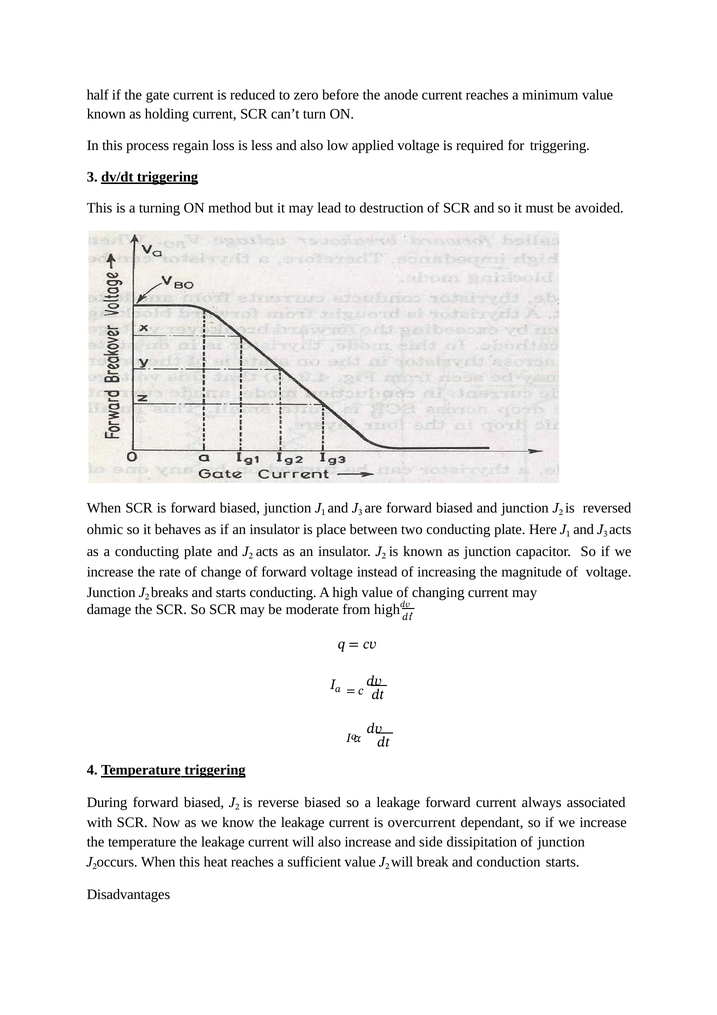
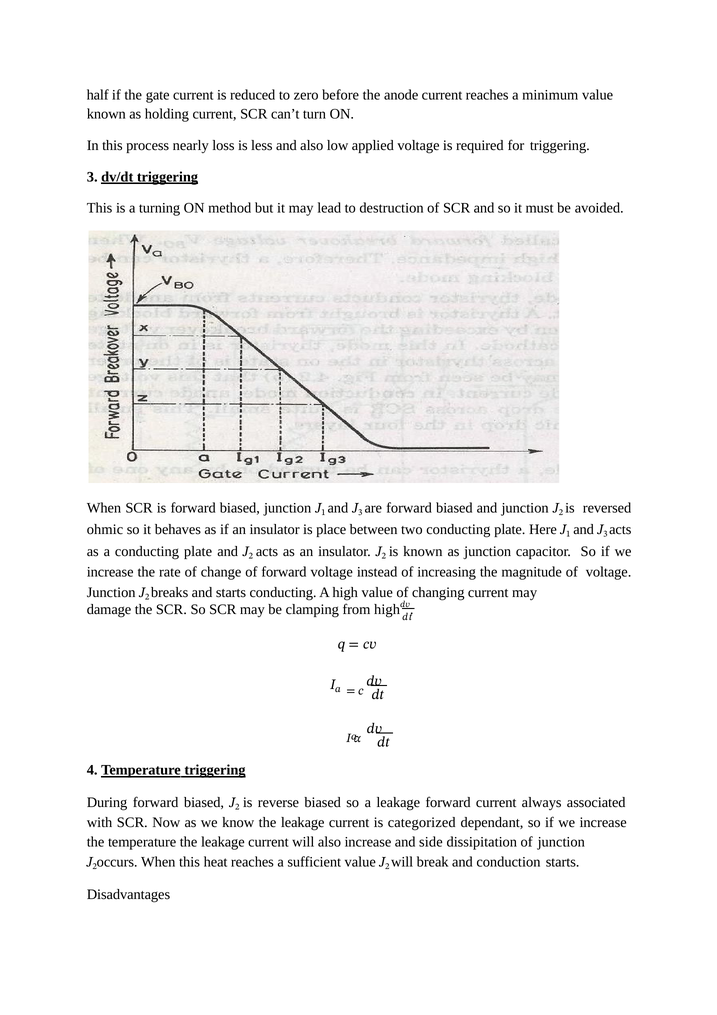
regain: regain -> nearly
moderate: moderate -> clamping
overcurrent: overcurrent -> categorized
